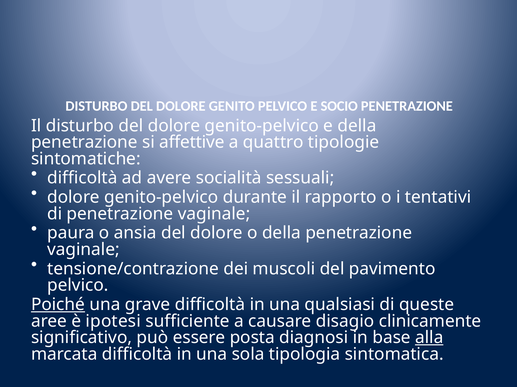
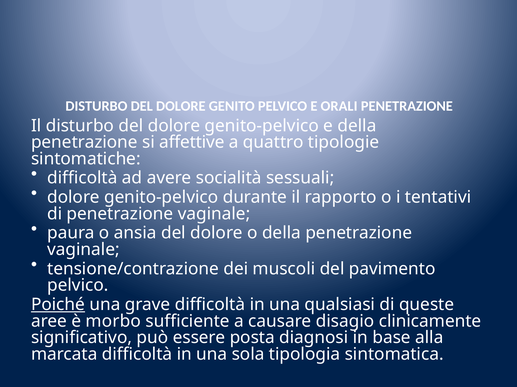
SOCIO: SOCIO -> ORALI
ipotesi: ipotesi -> morbo
alla underline: present -> none
